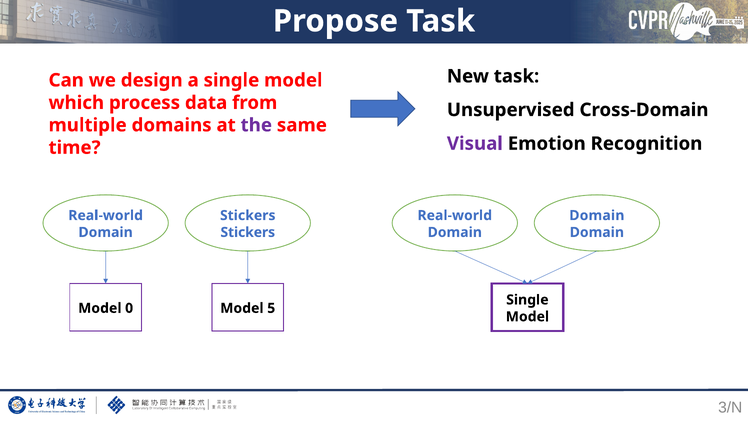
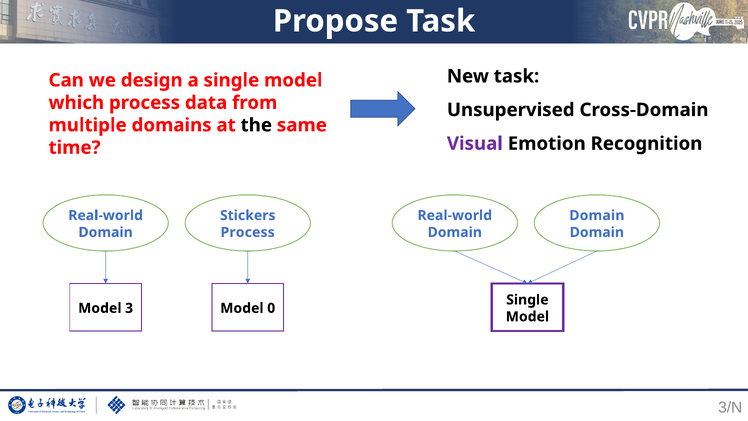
the colour: purple -> black
Stickers at (248, 232): Stickers -> Process
0: 0 -> 3
5: 5 -> 0
